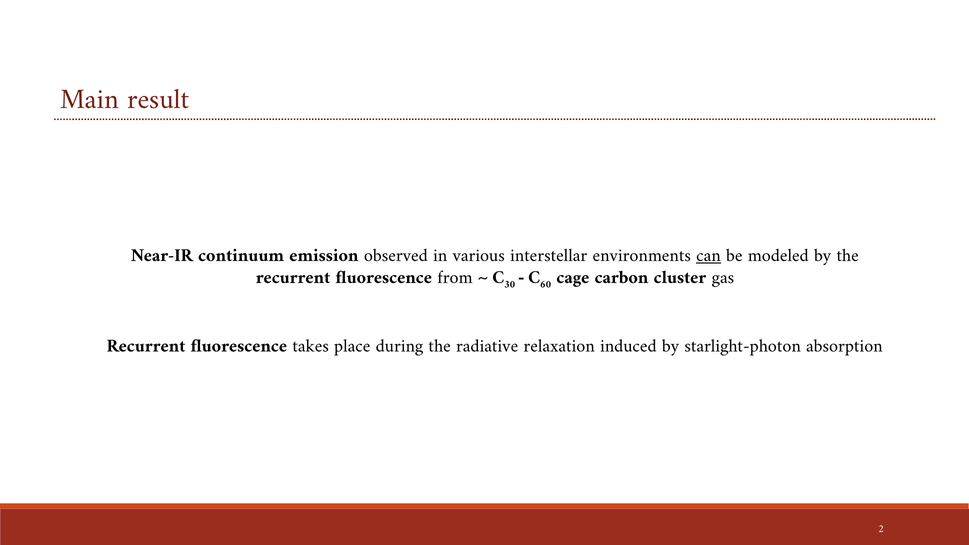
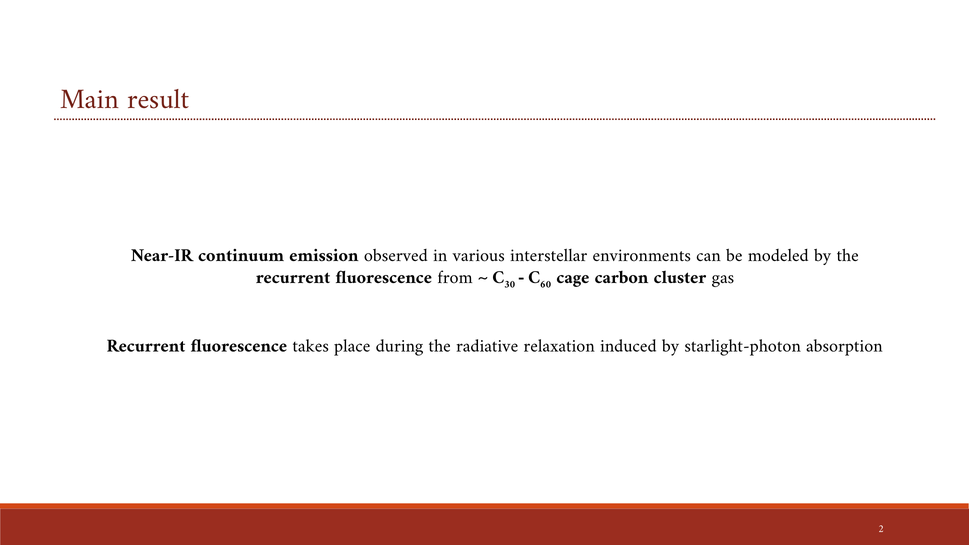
can underline: present -> none
